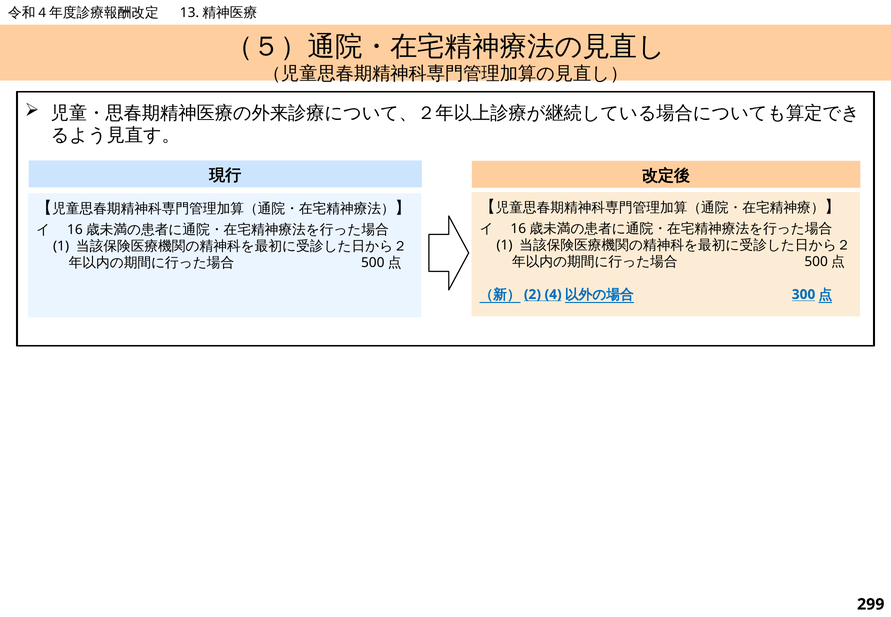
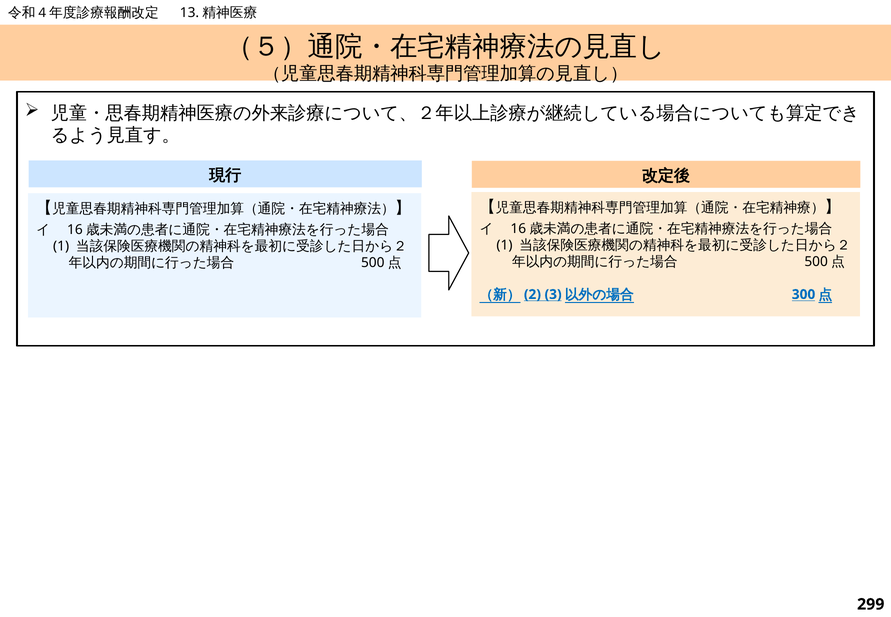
4: 4 -> 3
